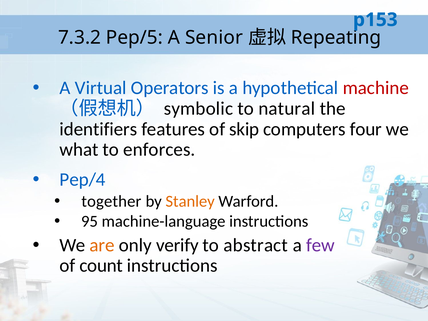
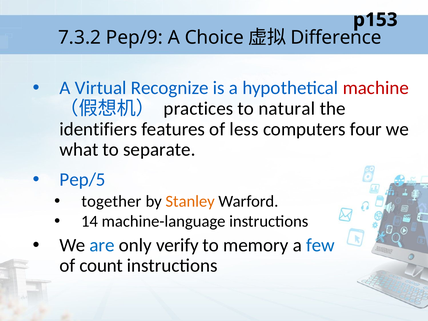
p153 colour: blue -> black
Pep/5: Pep/5 -> Pep/9
Senior: Senior -> Choice
Repeating: Repeating -> Difference
Operators: Operators -> Recognize
symbolic: symbolic -> practices
skip: skip -> less
enforces: enforces -> separate
Pep/4: Pep/4 -> Pep/5
95: 95 -> 14
are colour: orange -> blue
abstract: abstract -> memory
few colour: purple -> blue
